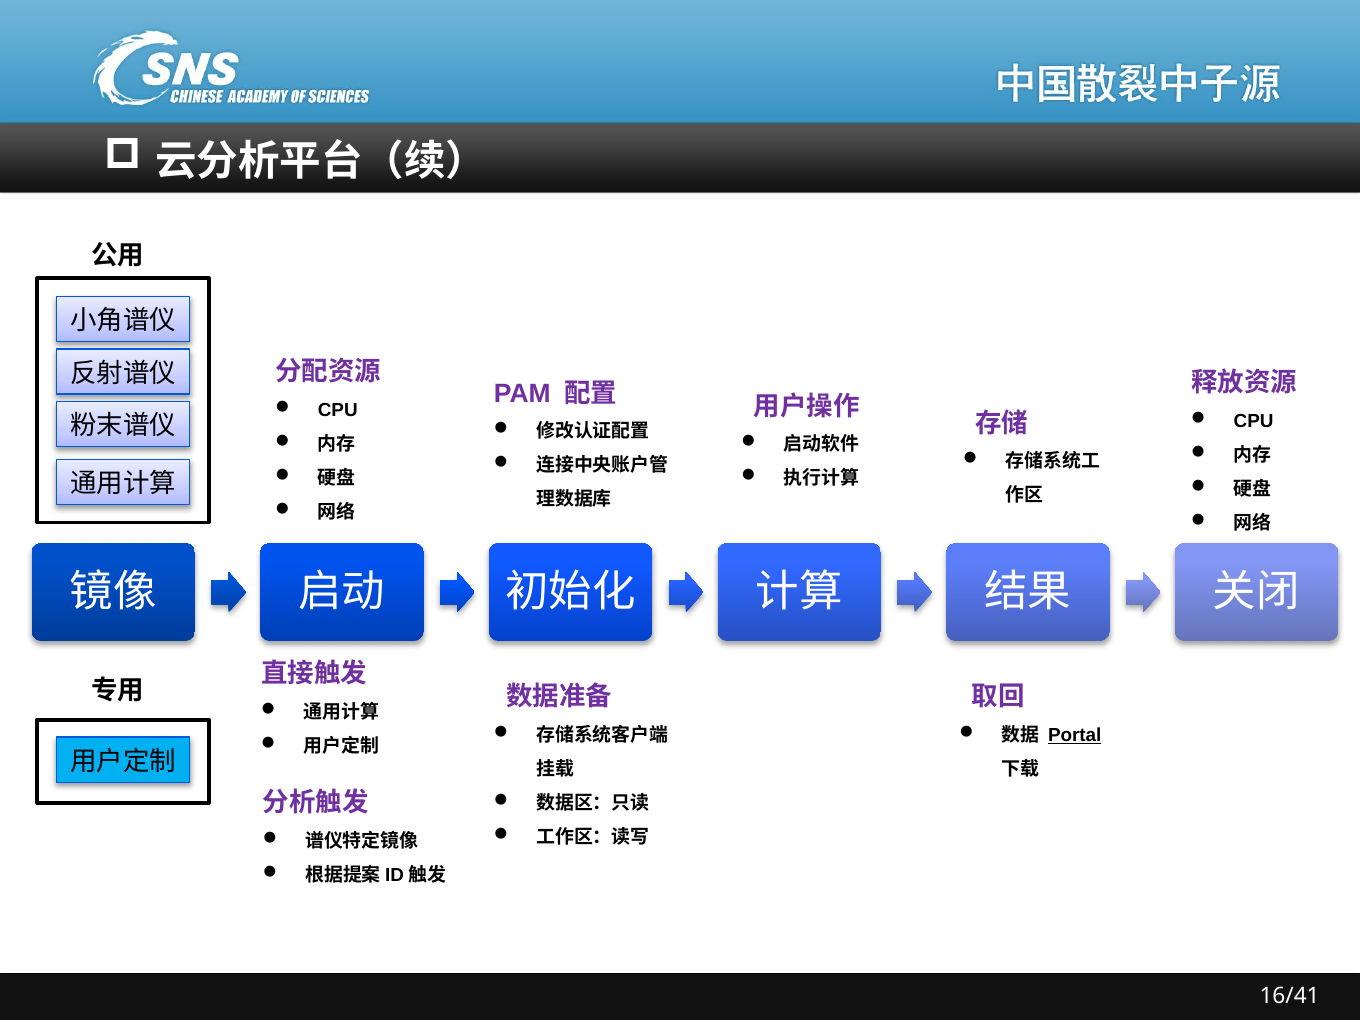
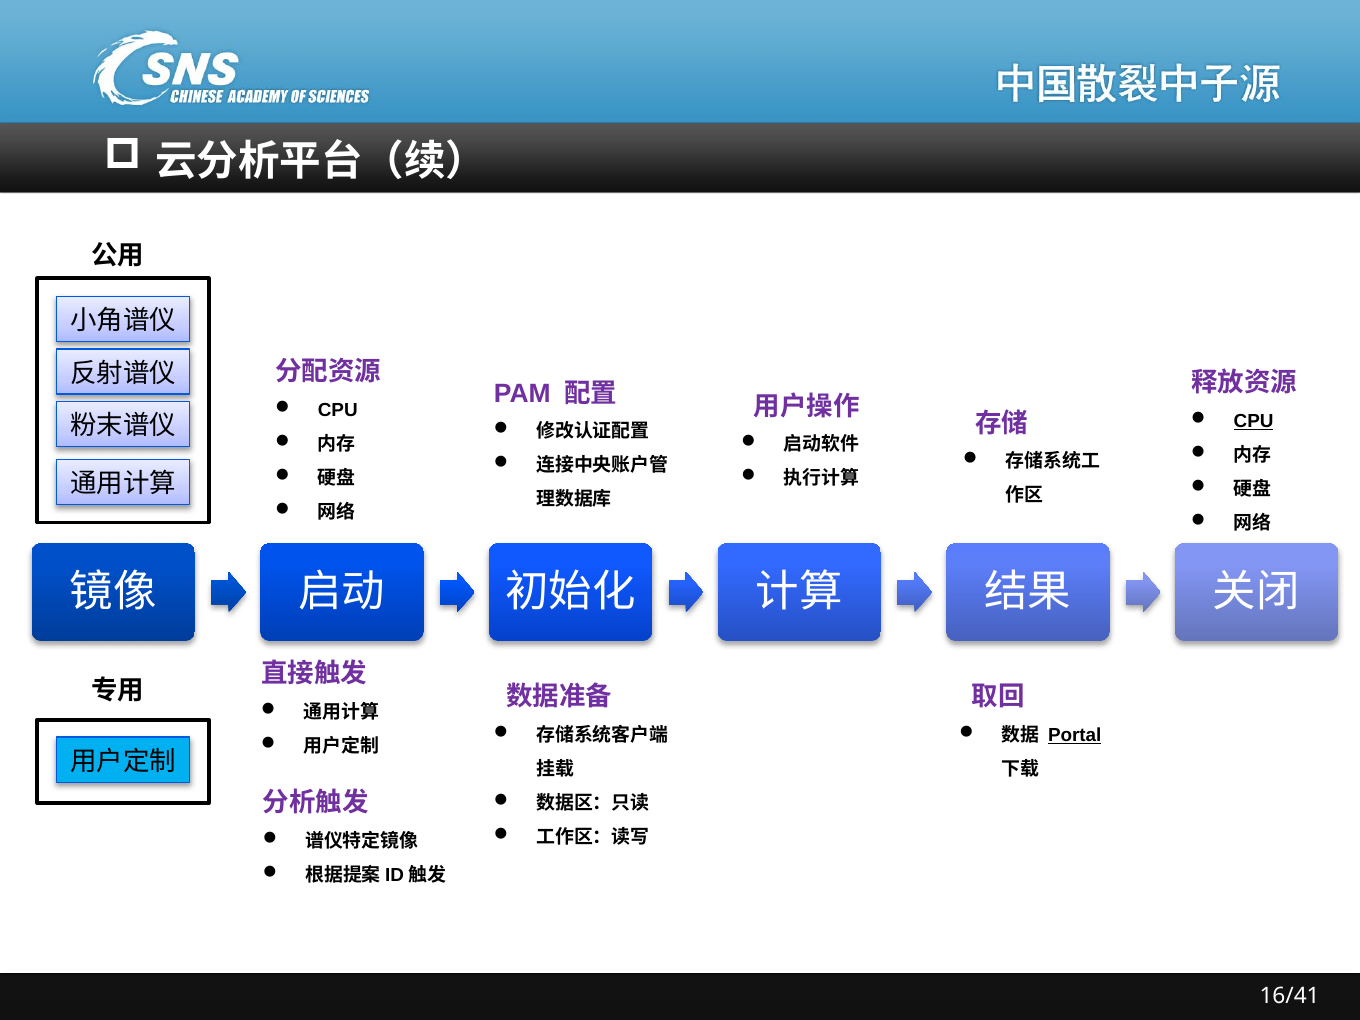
CPU at (1254, 421) underline: none -> present
